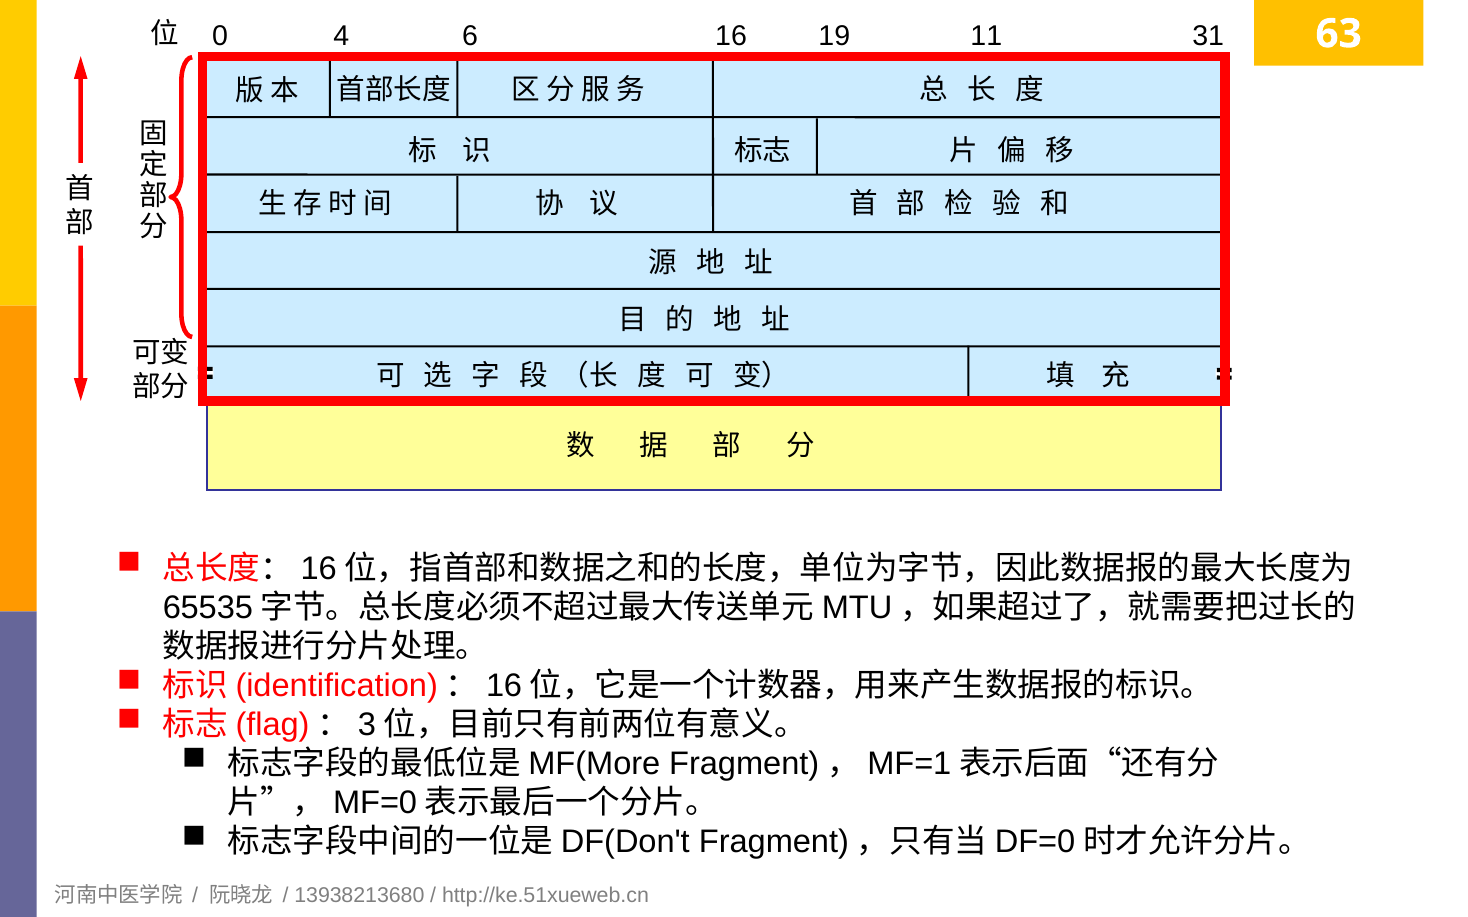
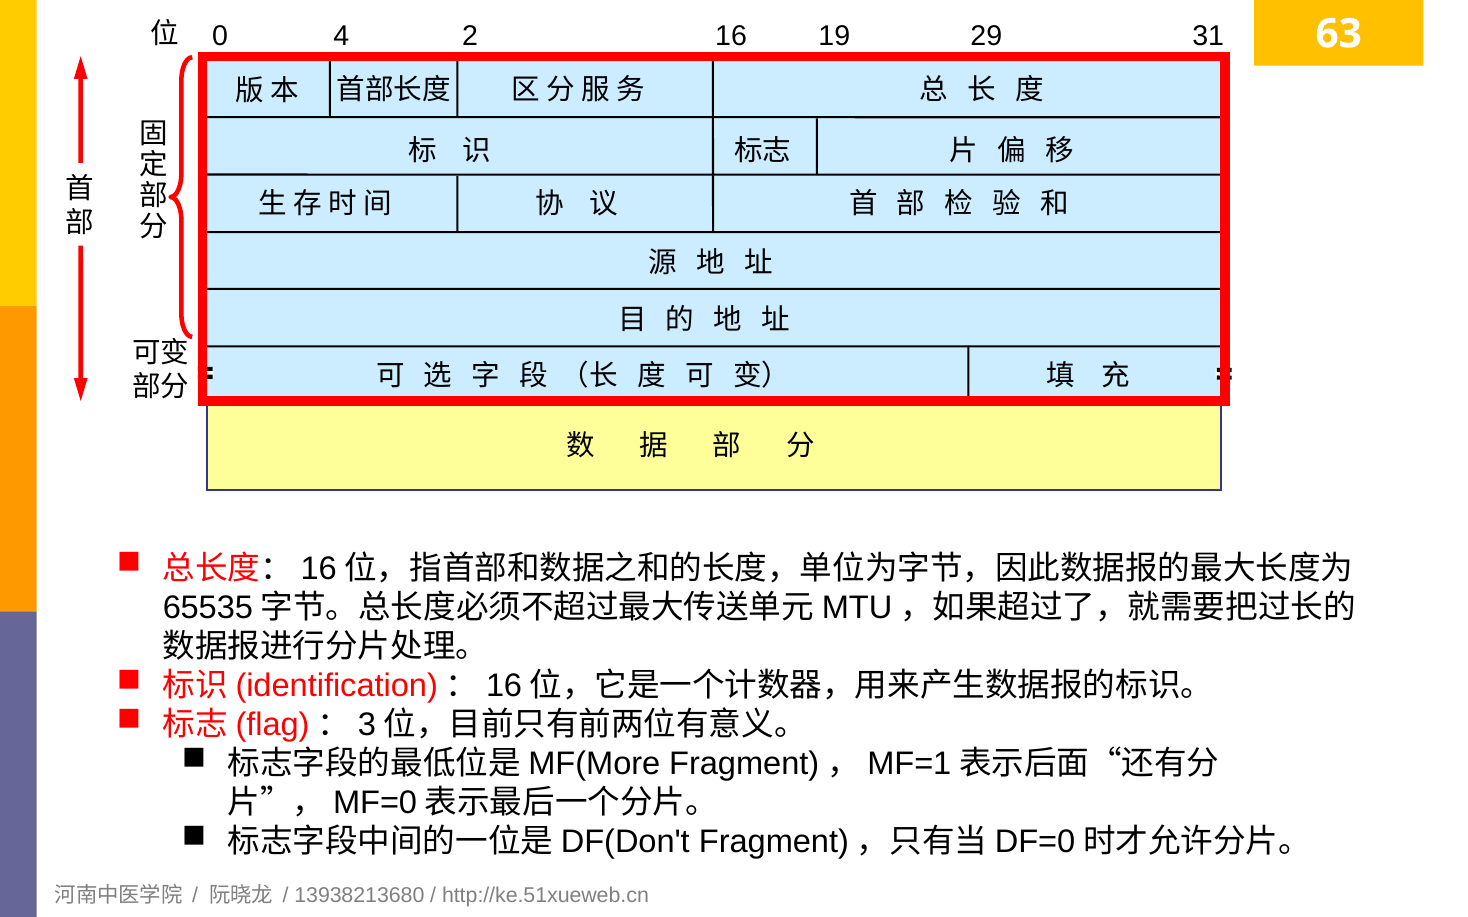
6: 6 -> 2
11: 11 -> 29
